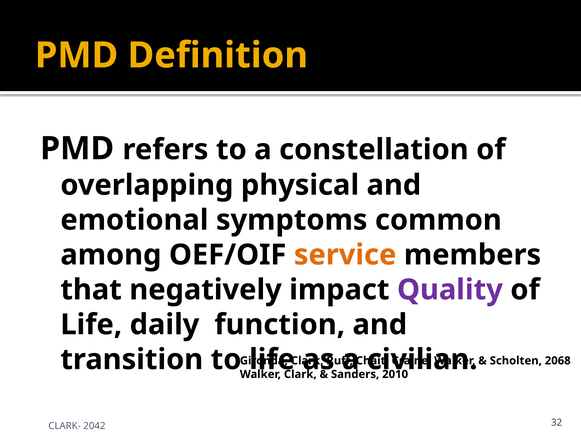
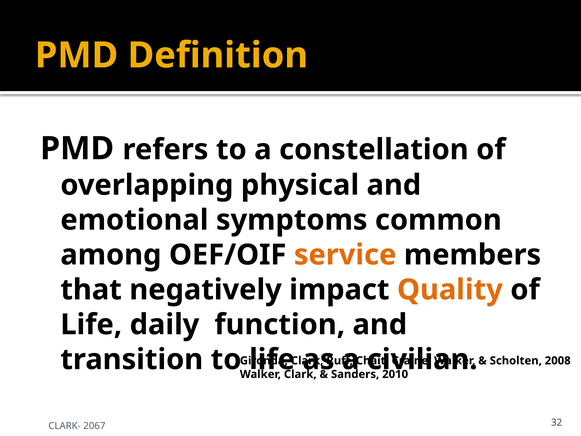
Quality colour: purple -> orange
2068: 2068 -> 2008
2042: 2042 -> 2067
